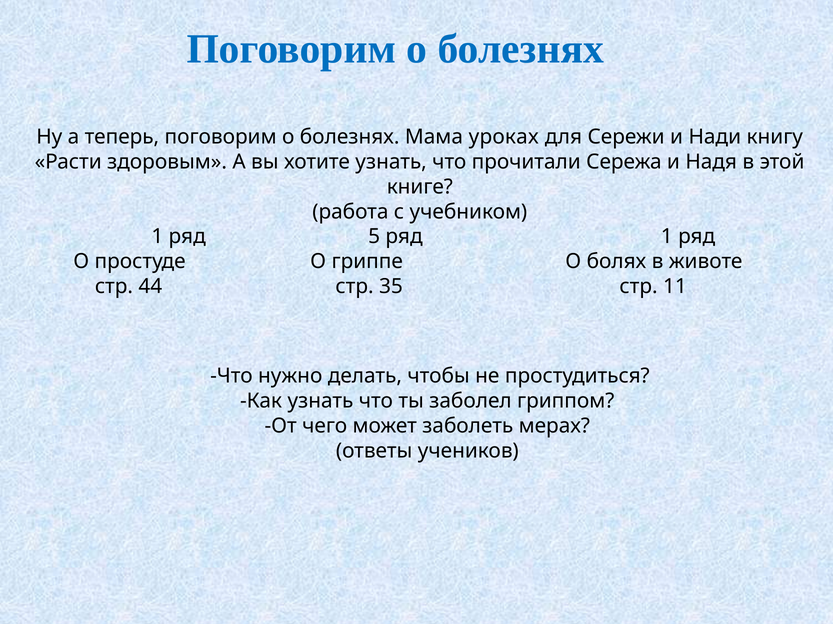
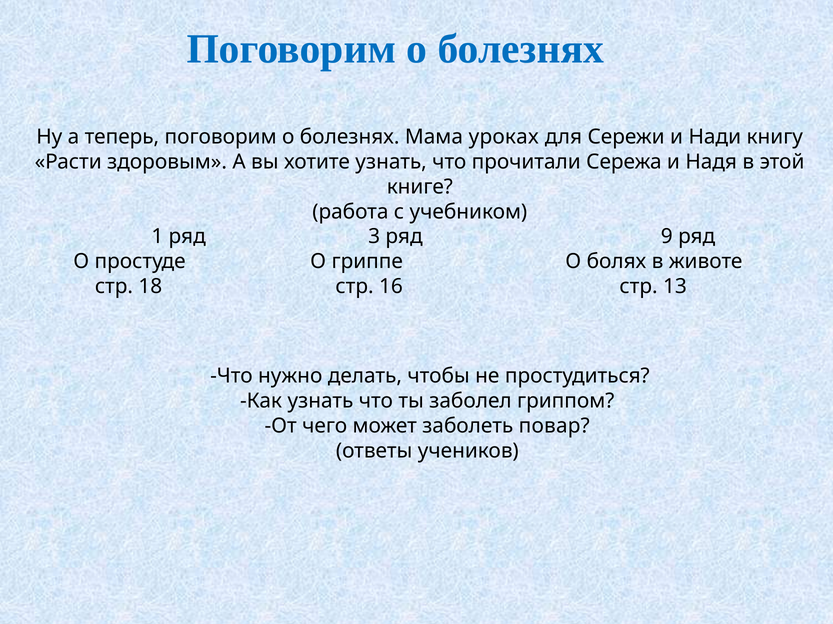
5: 5 -> 3
ряд 1: 1 -> 9
44: 44 -> 18
35: 35 -> 16
11: 11 -> 13
мерах: мерах -> повар
